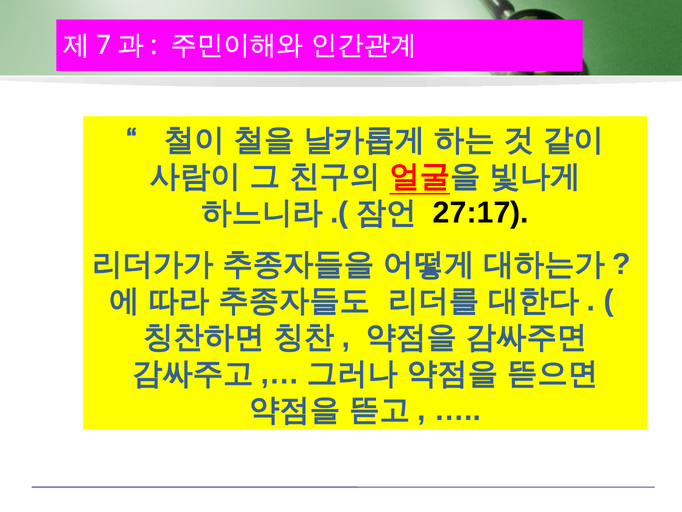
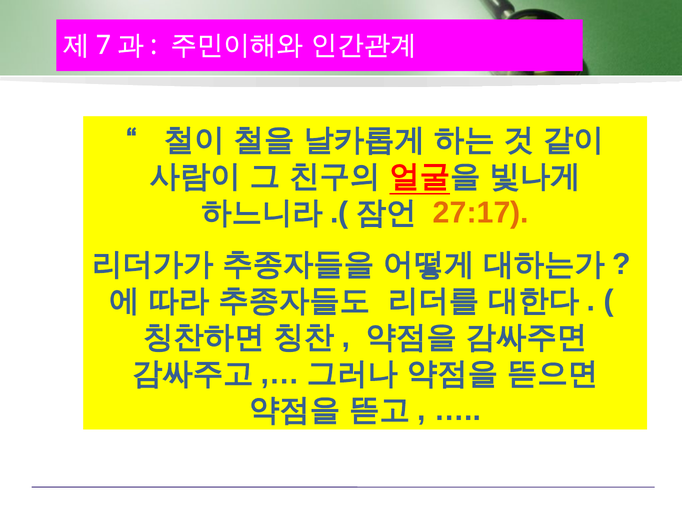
27:17 colour: black -> orange
